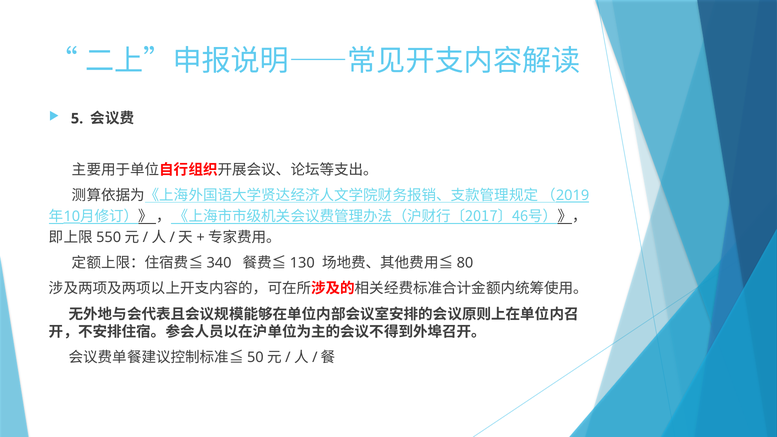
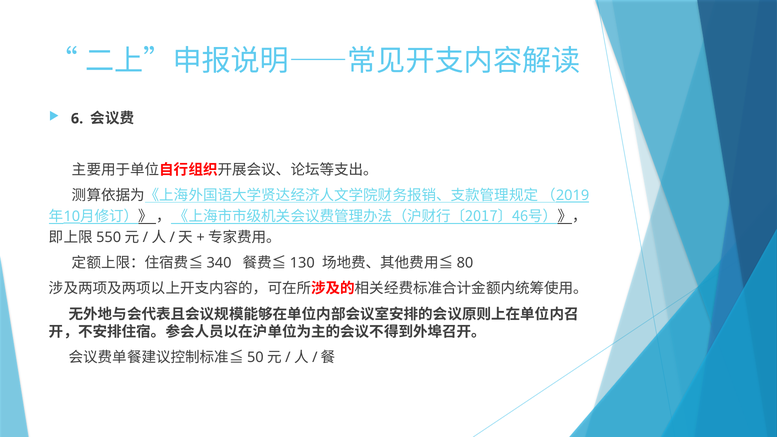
5: 5 -> 6
